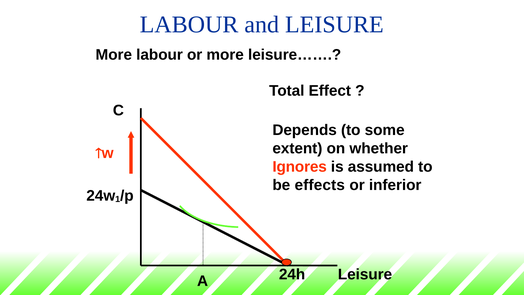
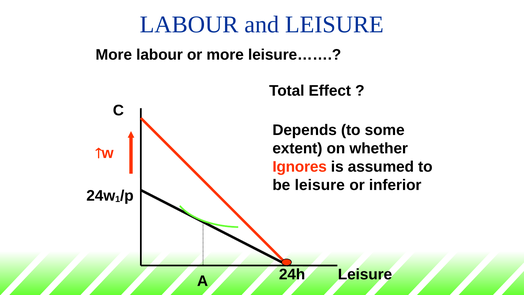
be effects: effects -> leisure
